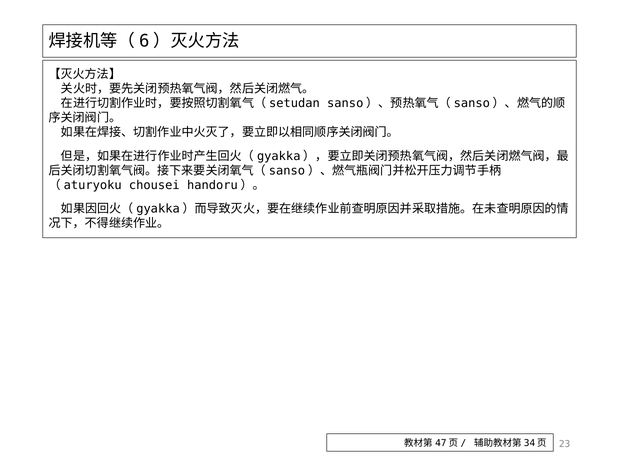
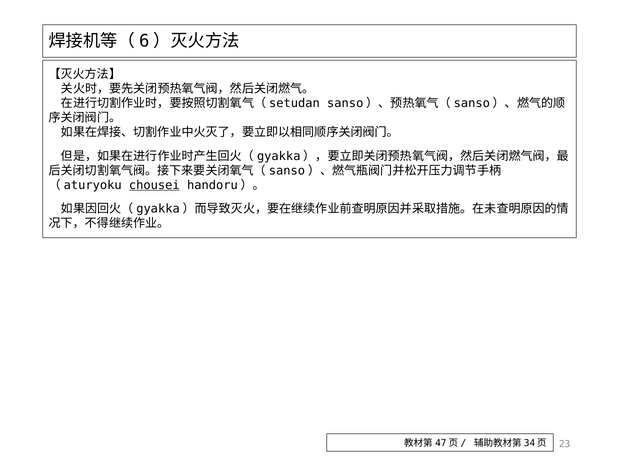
chousei underline: none -> present
